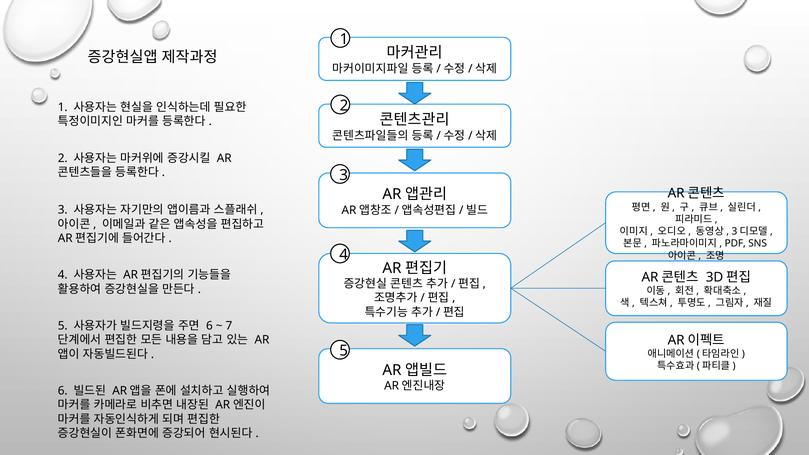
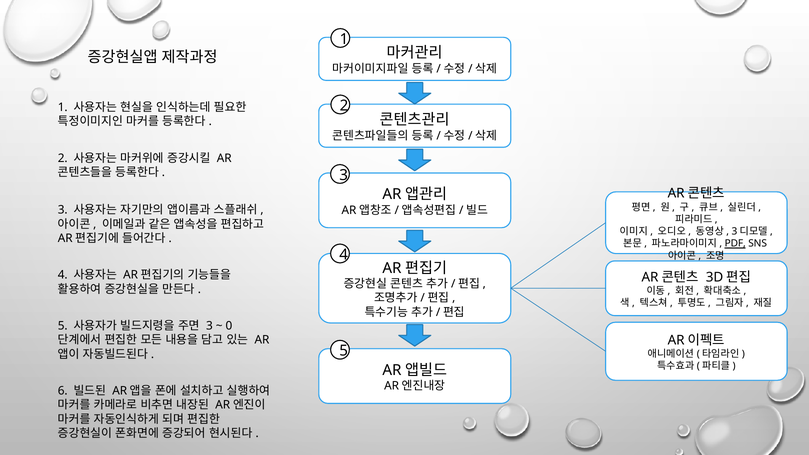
PDF underline: none -> present
6 at (209, 326): 6 -> 3
7: 7 -> 0
